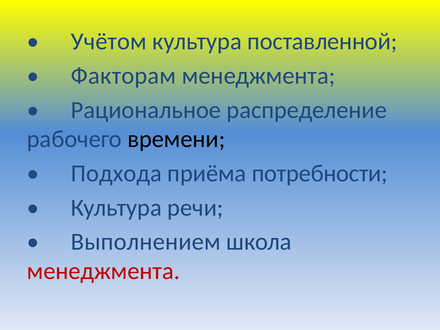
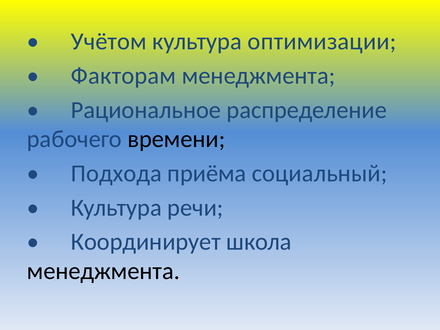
поставленной: поставленной -> оптимизации
потребности: потребности -> социальный
Выполнением: Выполнением -> Координирует
менеджмента at (103, 271) colour: red -> black
